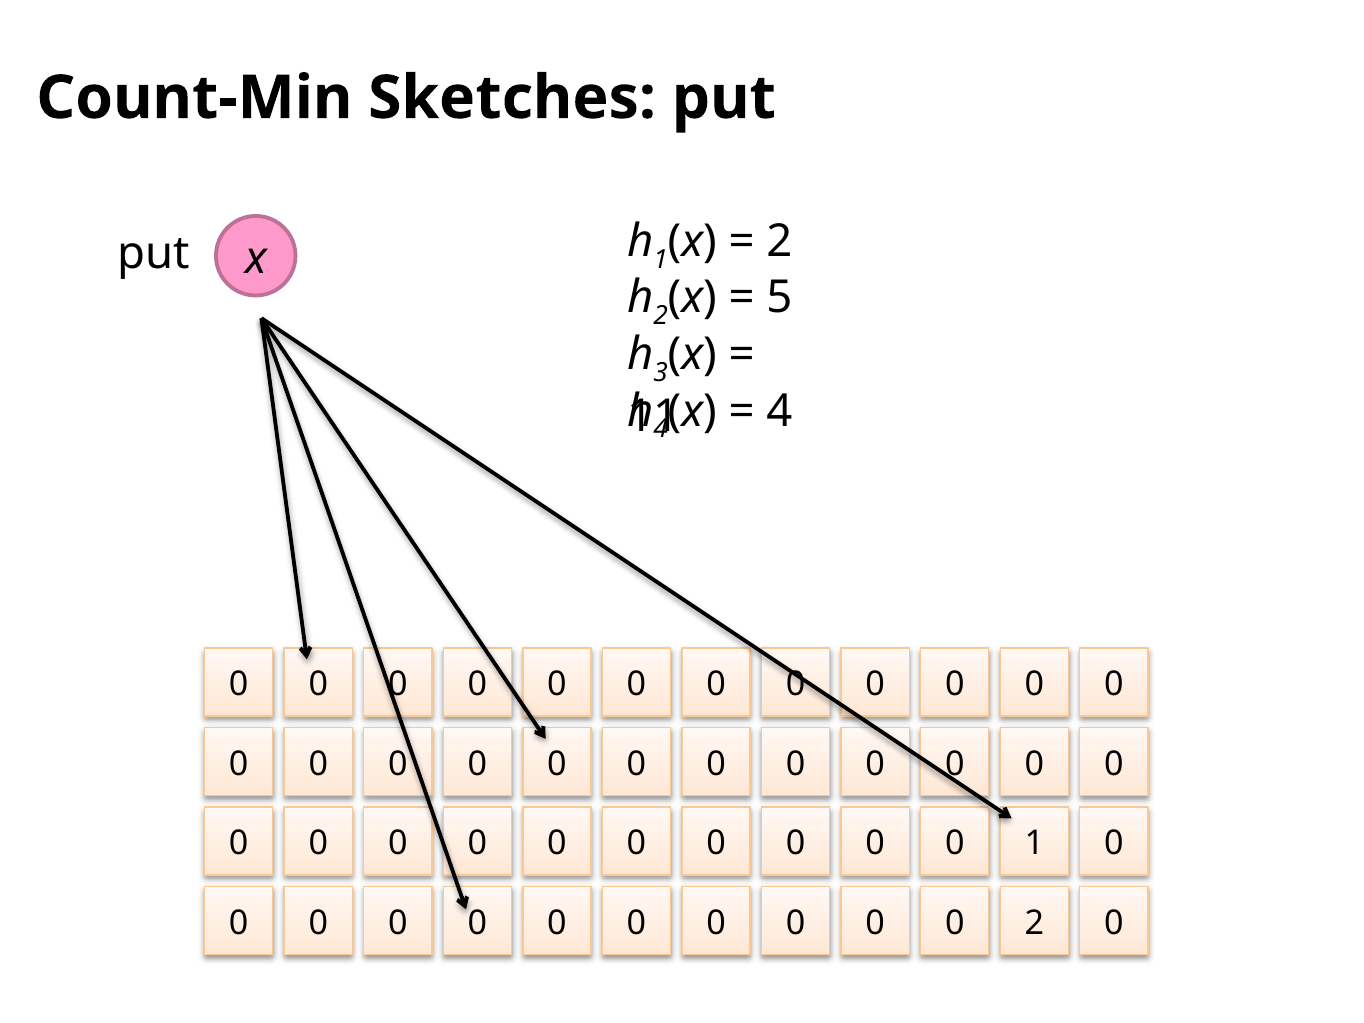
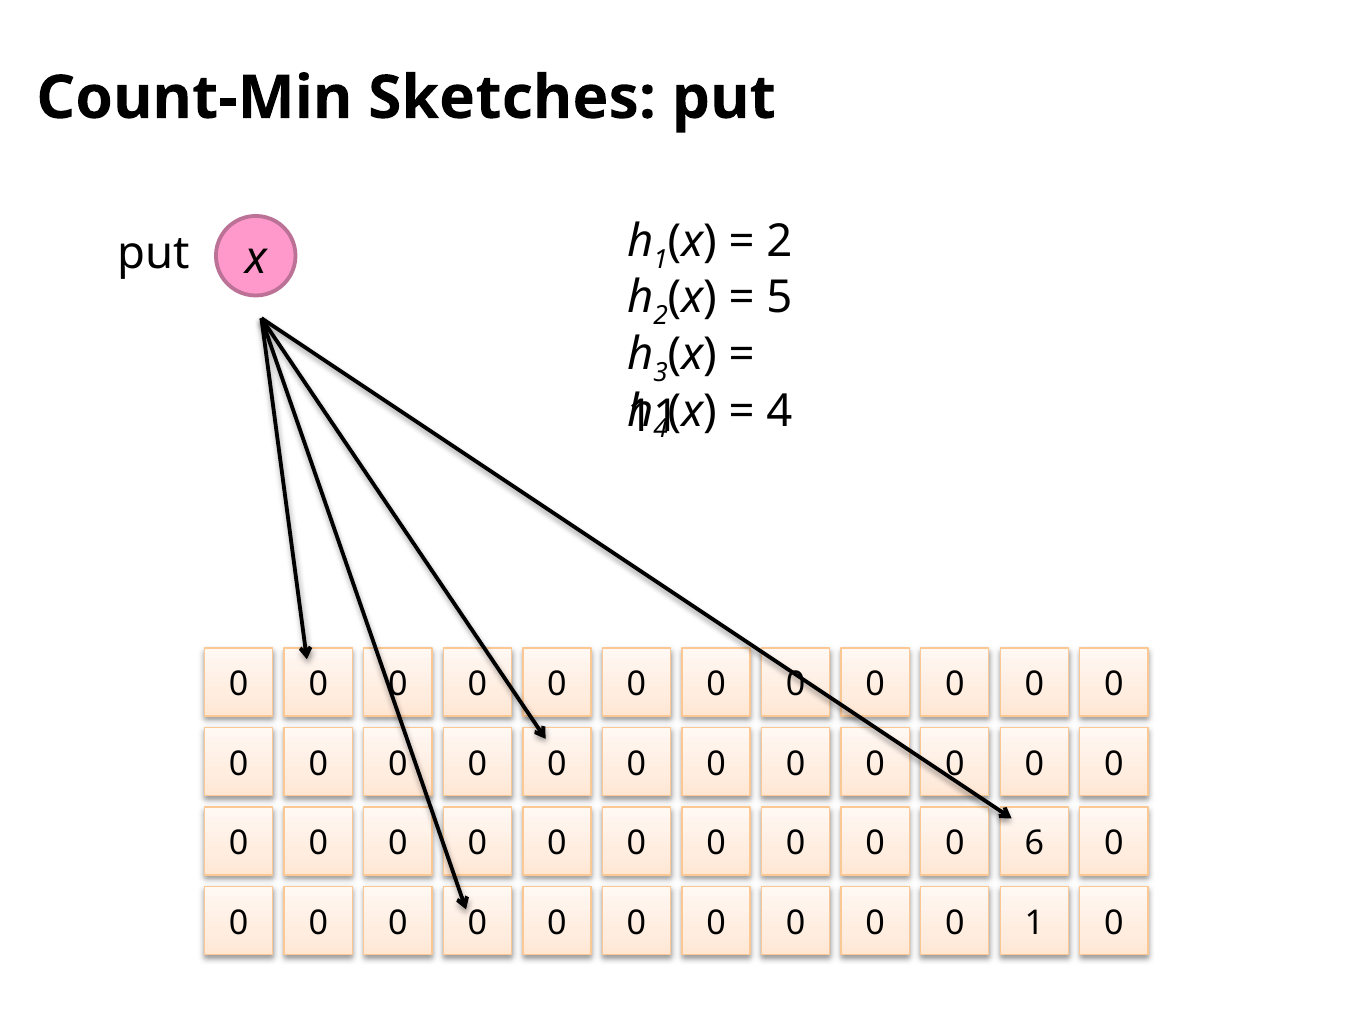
0 1: 1 -> 6
0 2: 2 -> 1
